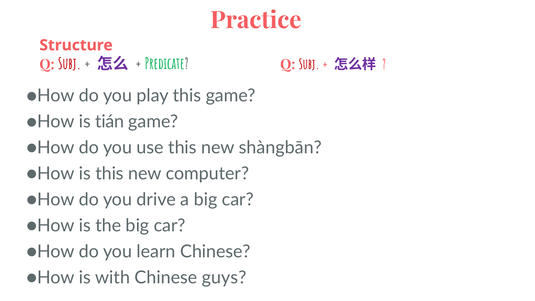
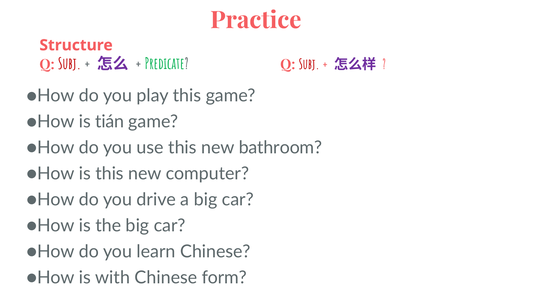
shàngbān: shàngbān -> bathroom
guys: guys -> form
